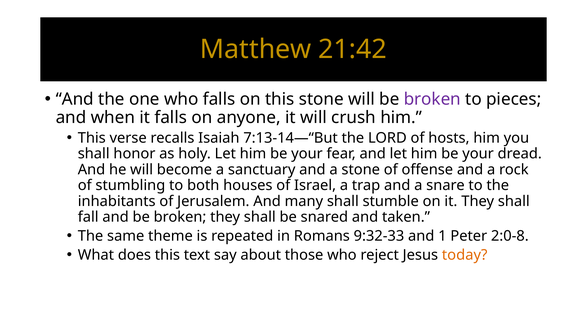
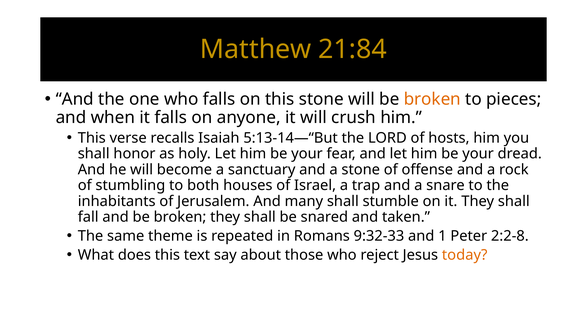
21:42: 21:42 -> 21:84
broken at (432, 99) colour: purple -> orange
7:13-14—“But: 7:13-14—“But -> 5:13-14—“But
2:0-8: 2:0-8 -> 2:2-8
